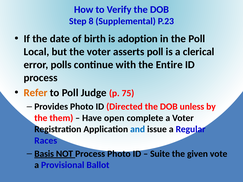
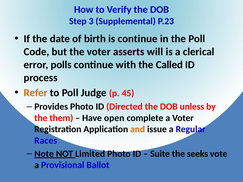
8: 8 -> 3
is adoption: adoption -> continue
Local: Local -> Code
asserts poll: poll -> will
Entire: Entire -> Called
75: 75 -> 45
and colour: blue -> orange
Basis: Basis -> Note
NOT Process: Process -> Limited
given: given -> seeks
